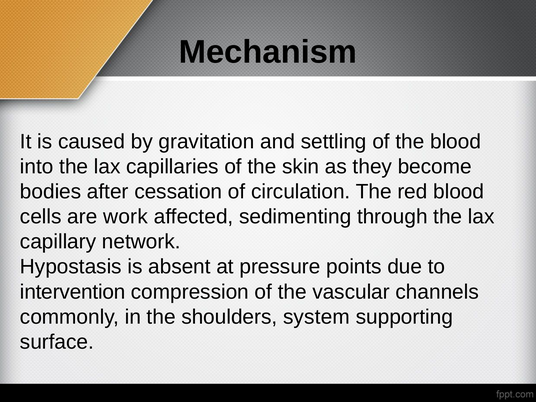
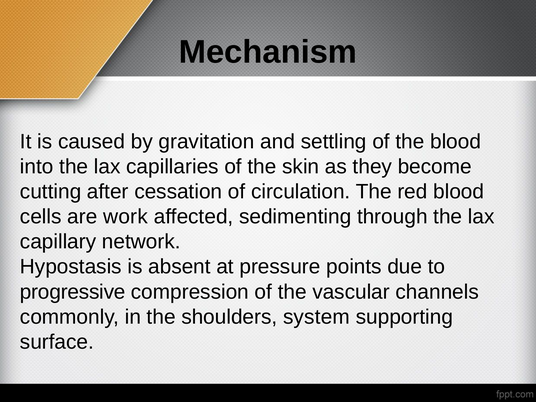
bodies: bodies -> cutting
intervention: intervention -> progressive
